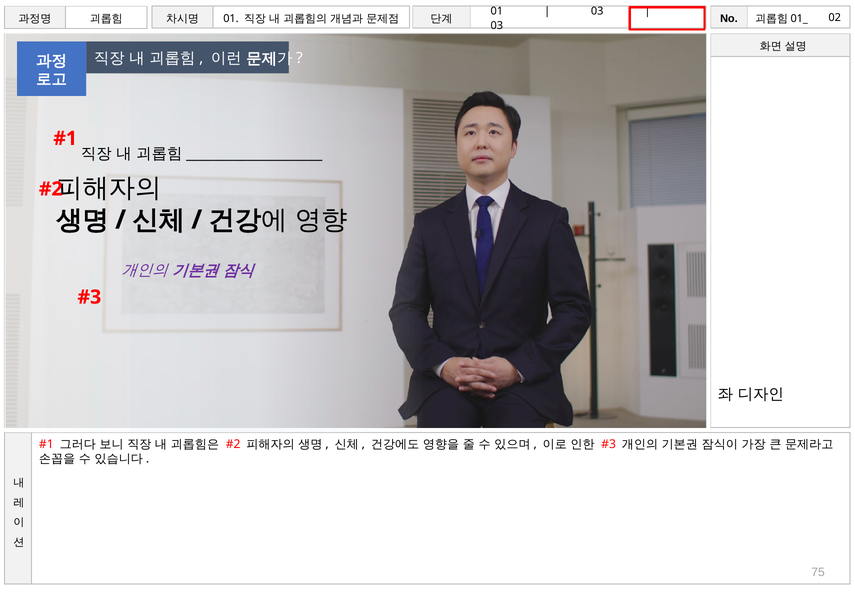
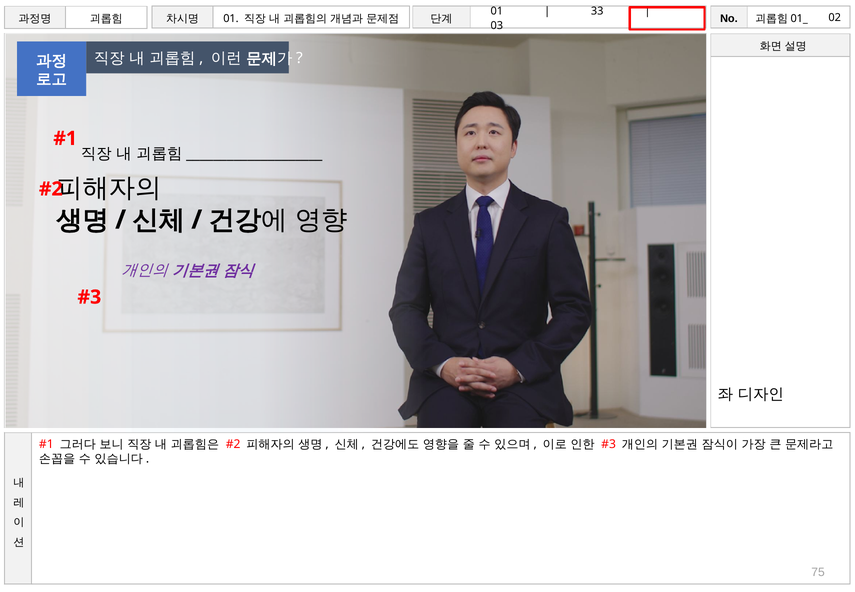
03 at (597, 11): 03 -> 33
